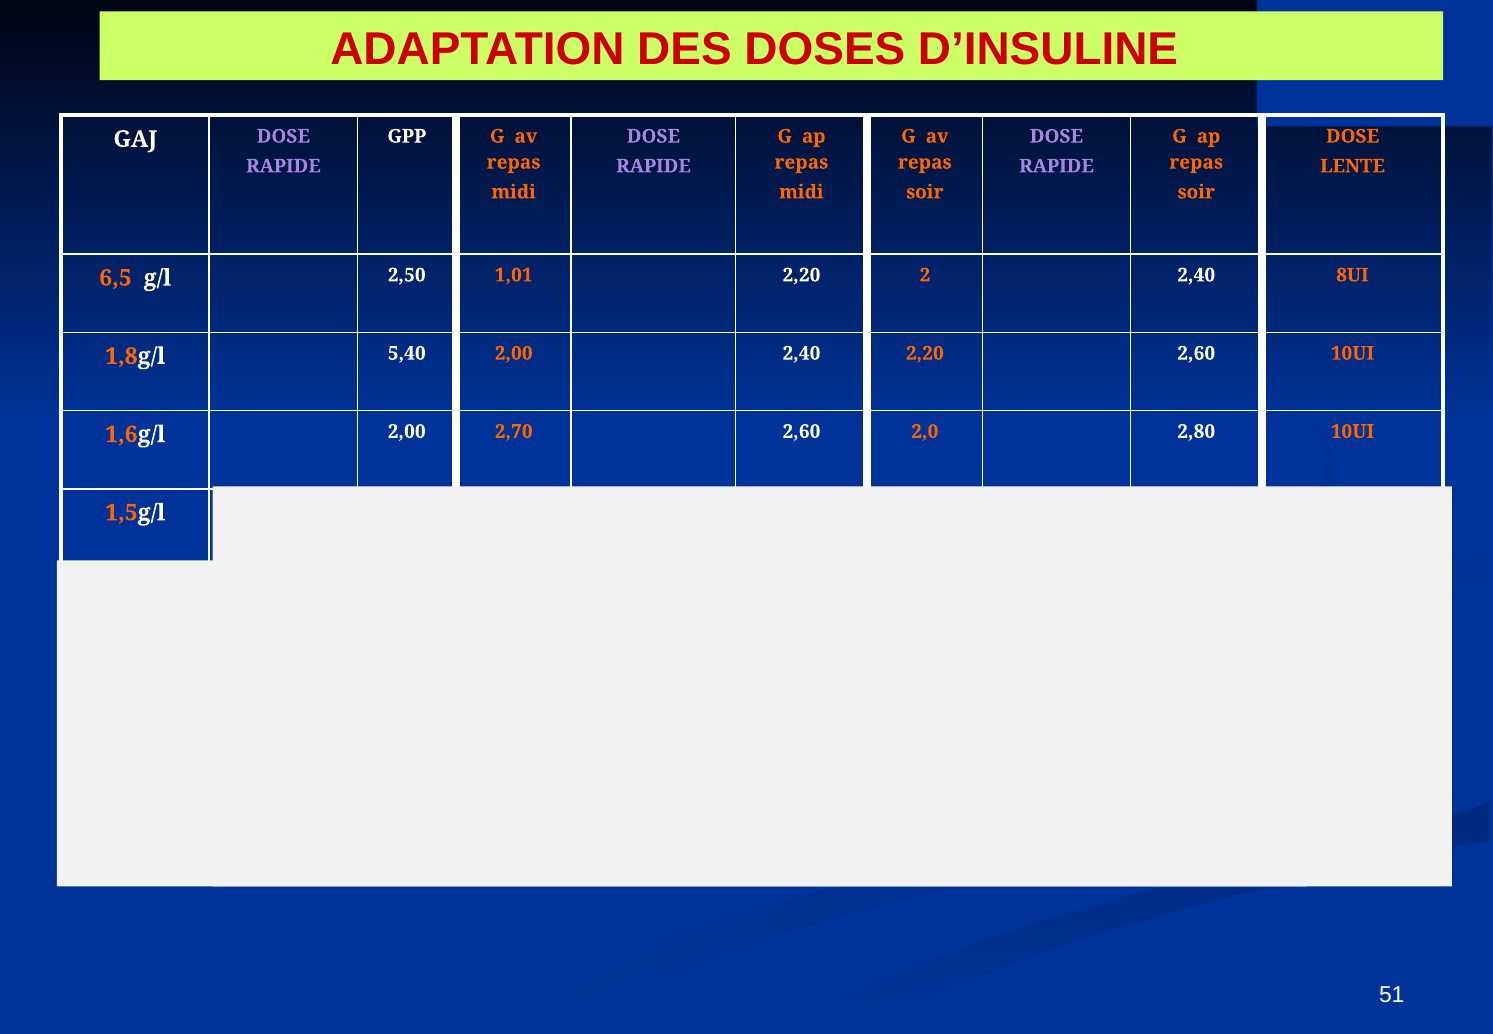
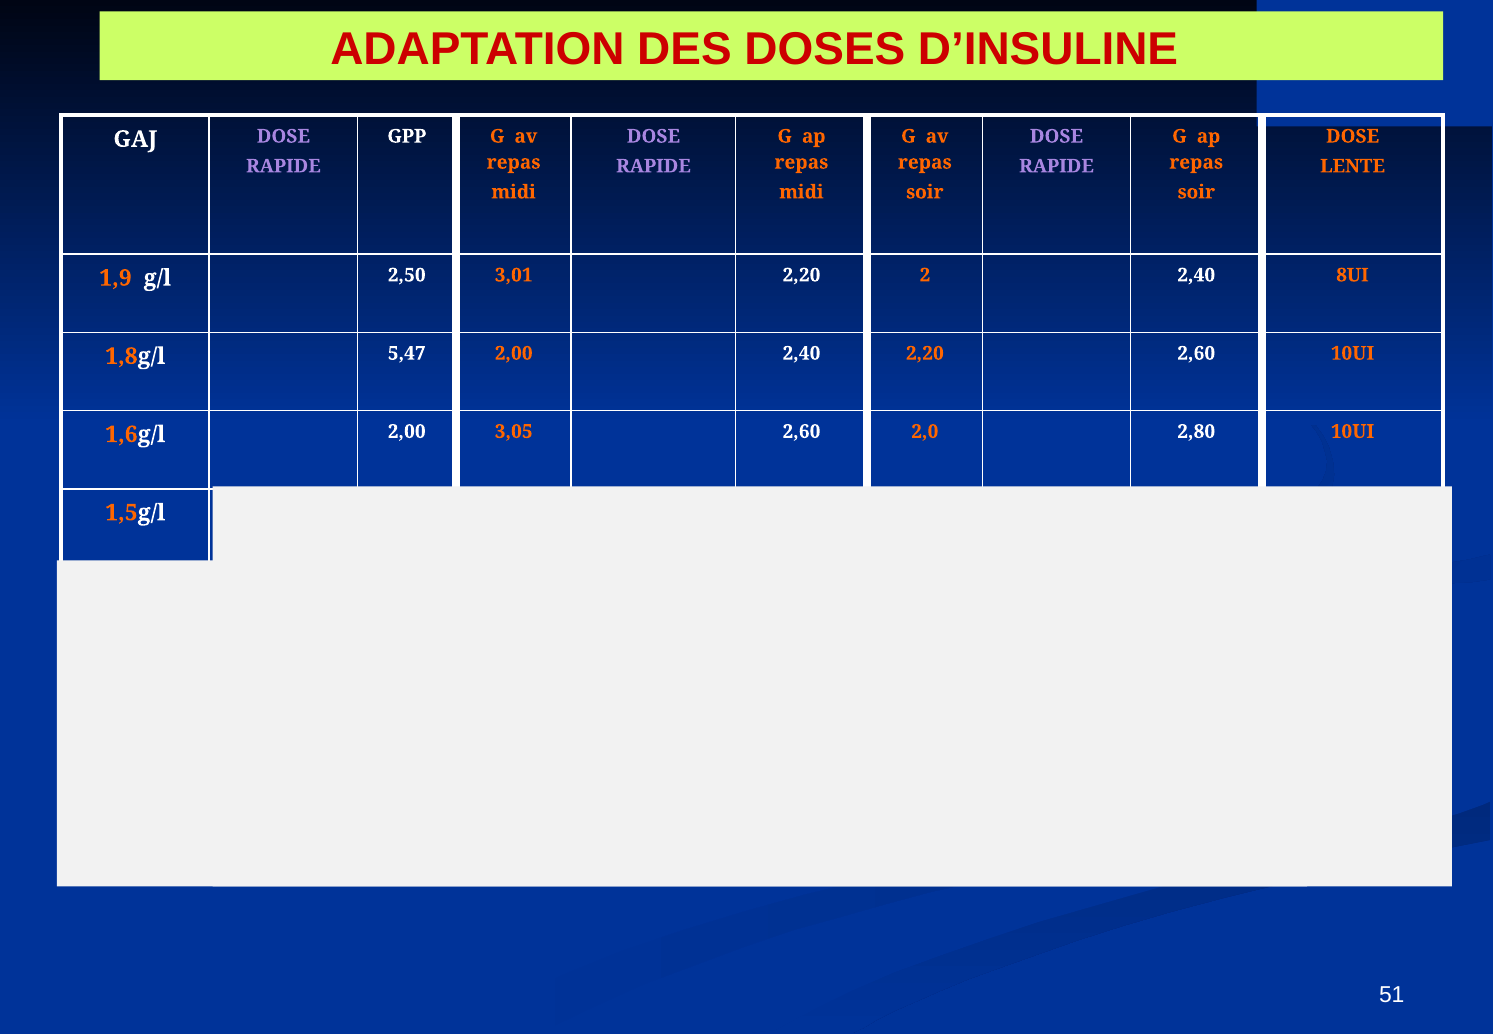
6,5: 6,5 -> 1,9
1,01: 1,01 -> 3,01
5,40: 5,40 -> 5,47
2,00 2,70: 2,70 -> 3,05
